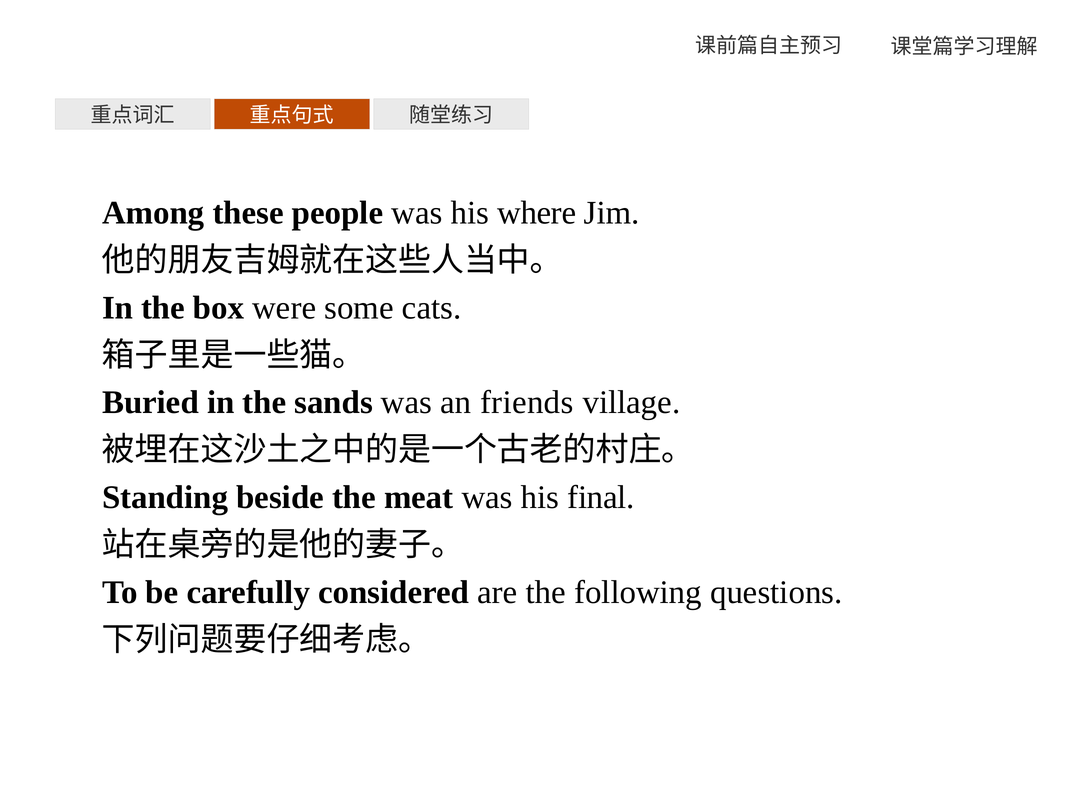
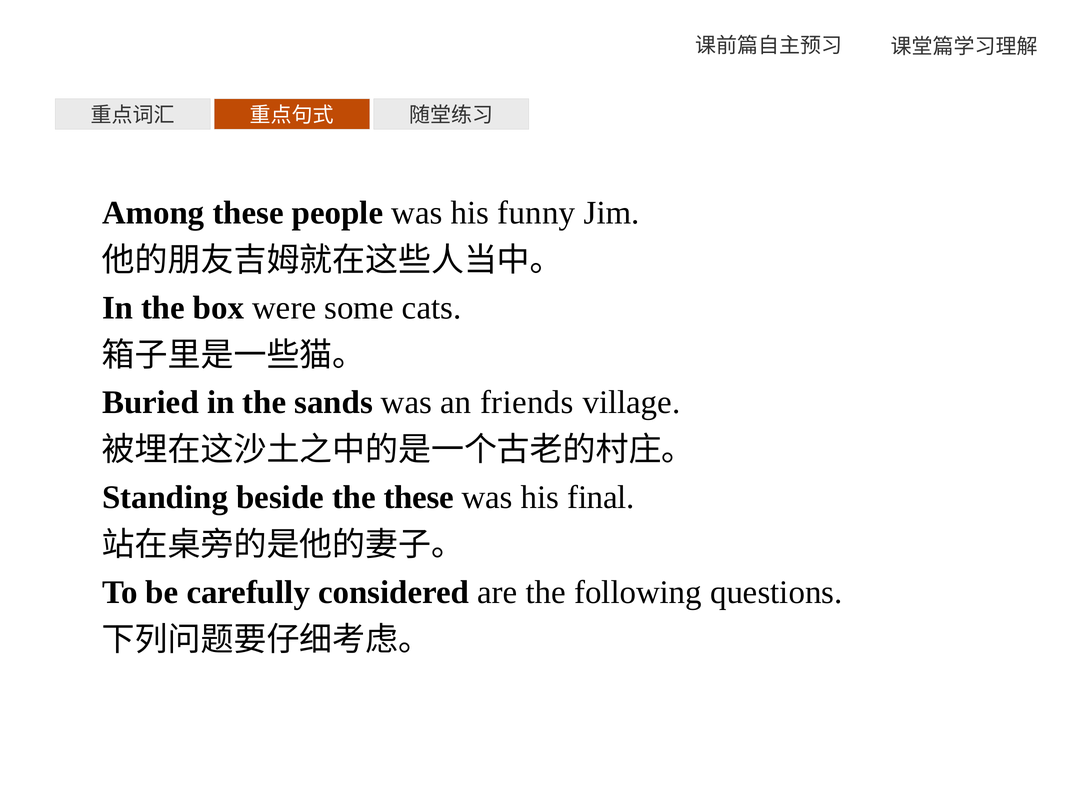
where: where -> funny
the meat: meat -> these
